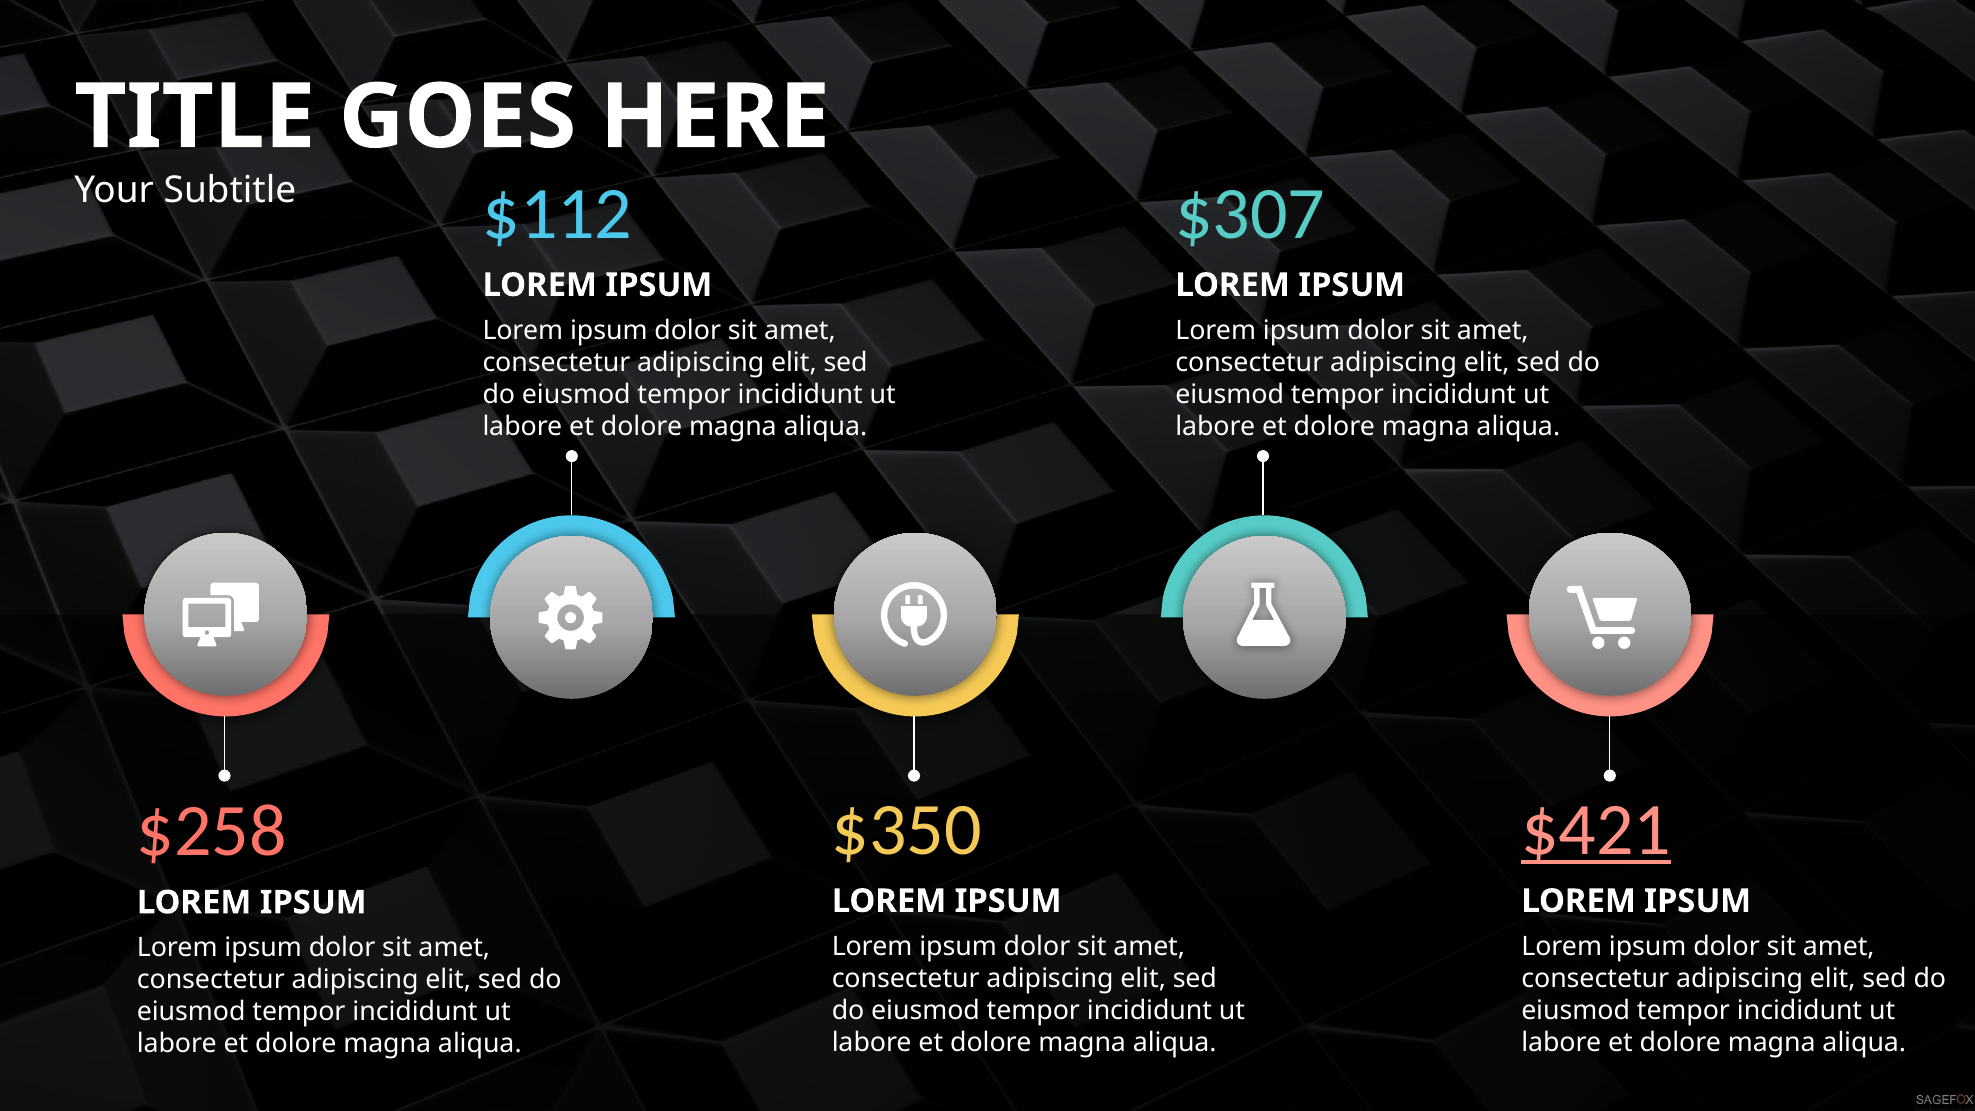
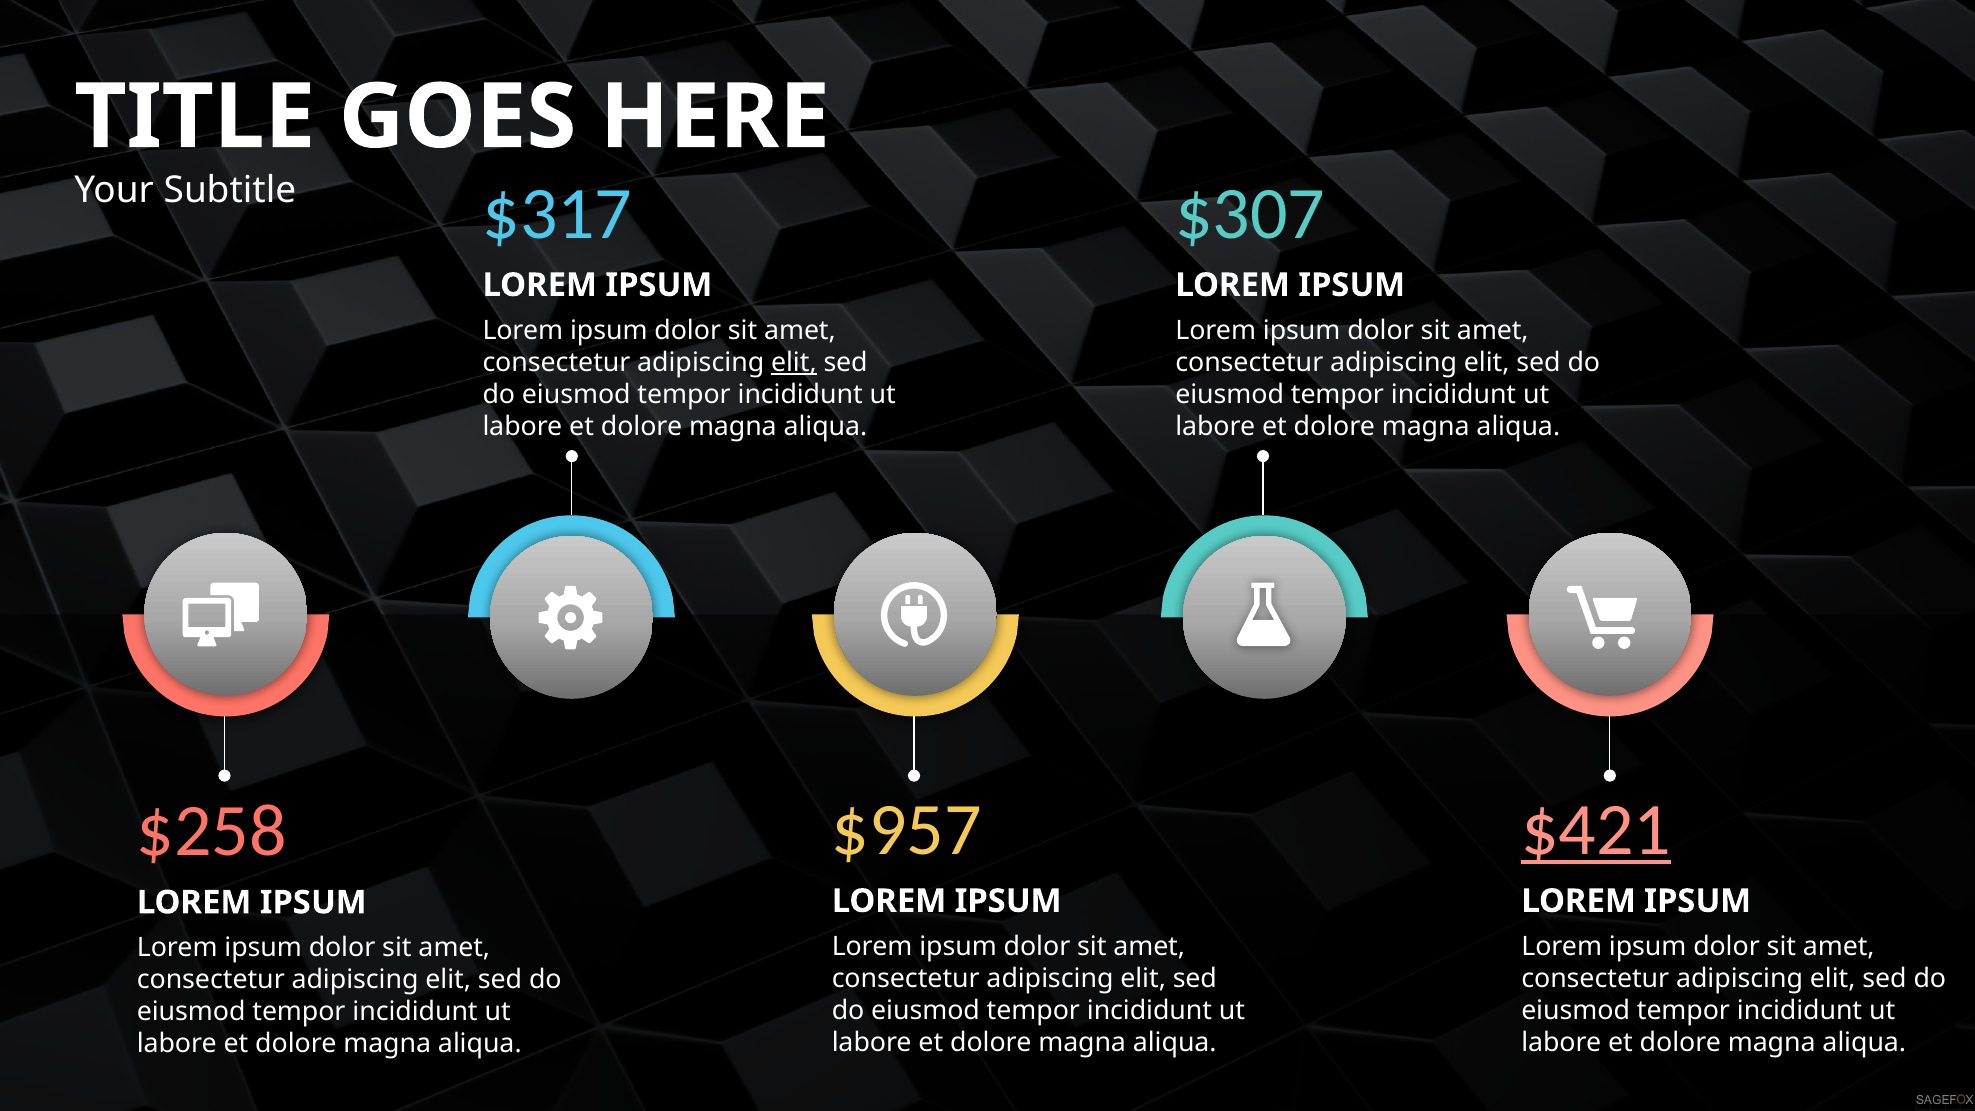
$112: $112 -> $317
elit at (794, 362) underline: none -> present
$350: $350 -> $957
